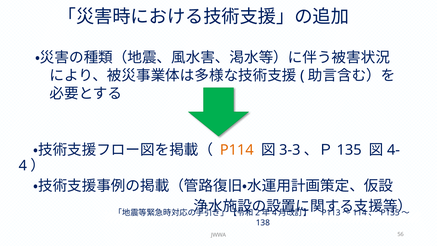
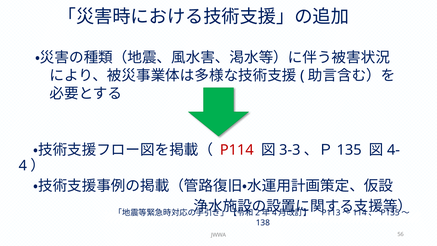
P114 colour: orange -> red
